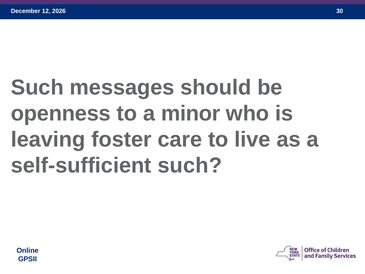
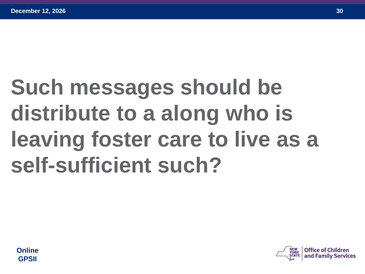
openness: openness -> distribute
minor: minor -> along
